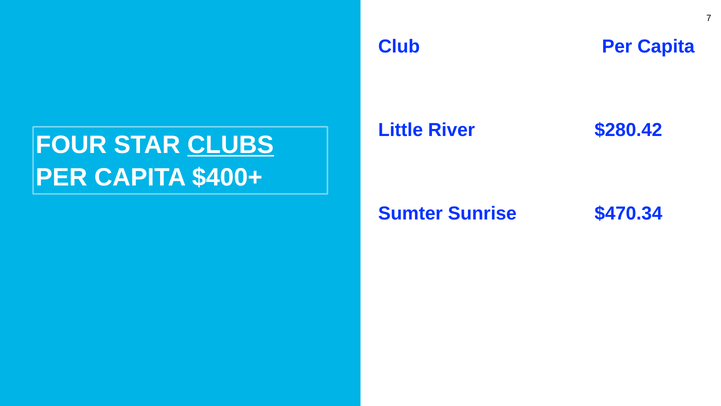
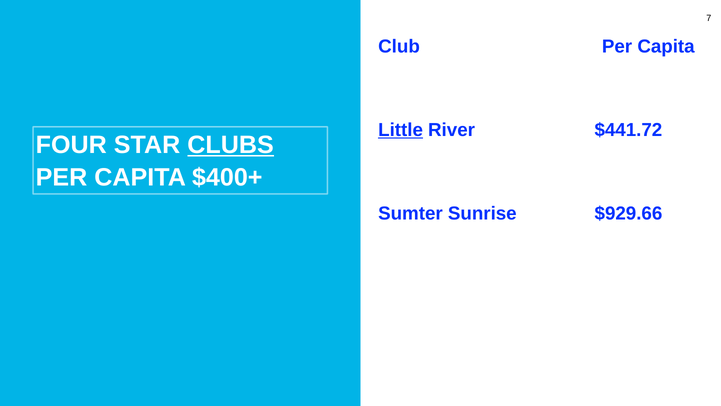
Little underline: none -> present
$280.42: $280.42 -> $441.72
$470.34: $470.34 -> $929.66
